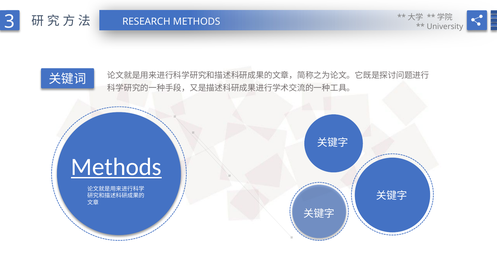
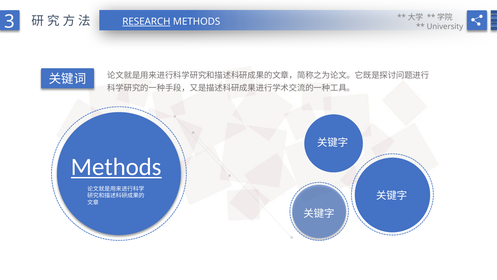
RESEARCH underline: none -> present
